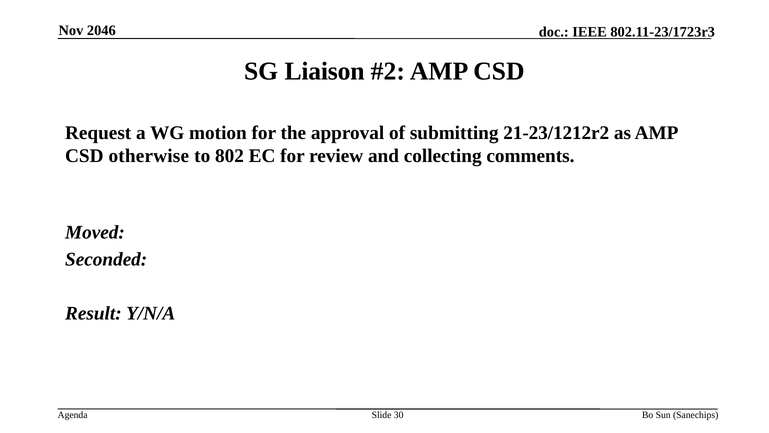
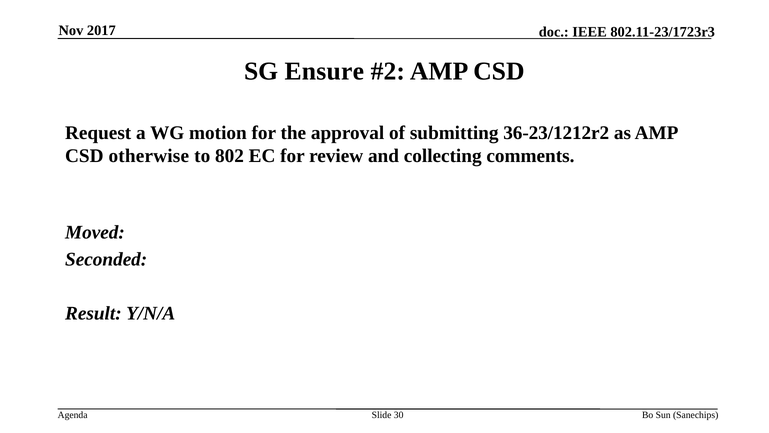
2046: 2046 -> 2017
Liaison: Liaison -> Ensure
21-23/1212r2: 21-23/1212r2 -> 36-23/1212r2
